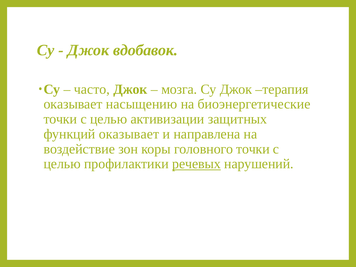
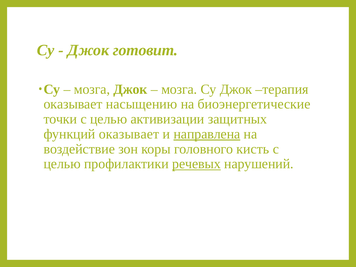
вдобавок: вдобавок -> готовит
часто at (92, 89): часто -> мозга
направлена underline: none -> present
головного точки: точки -> кисть
